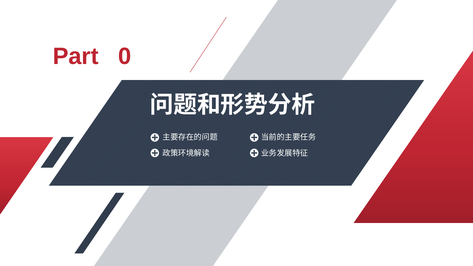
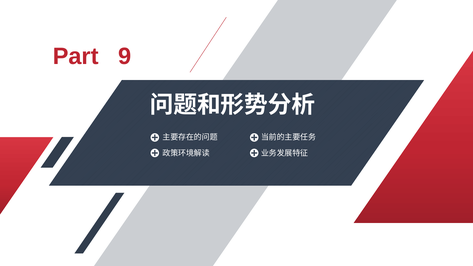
0: 0 -> 9
